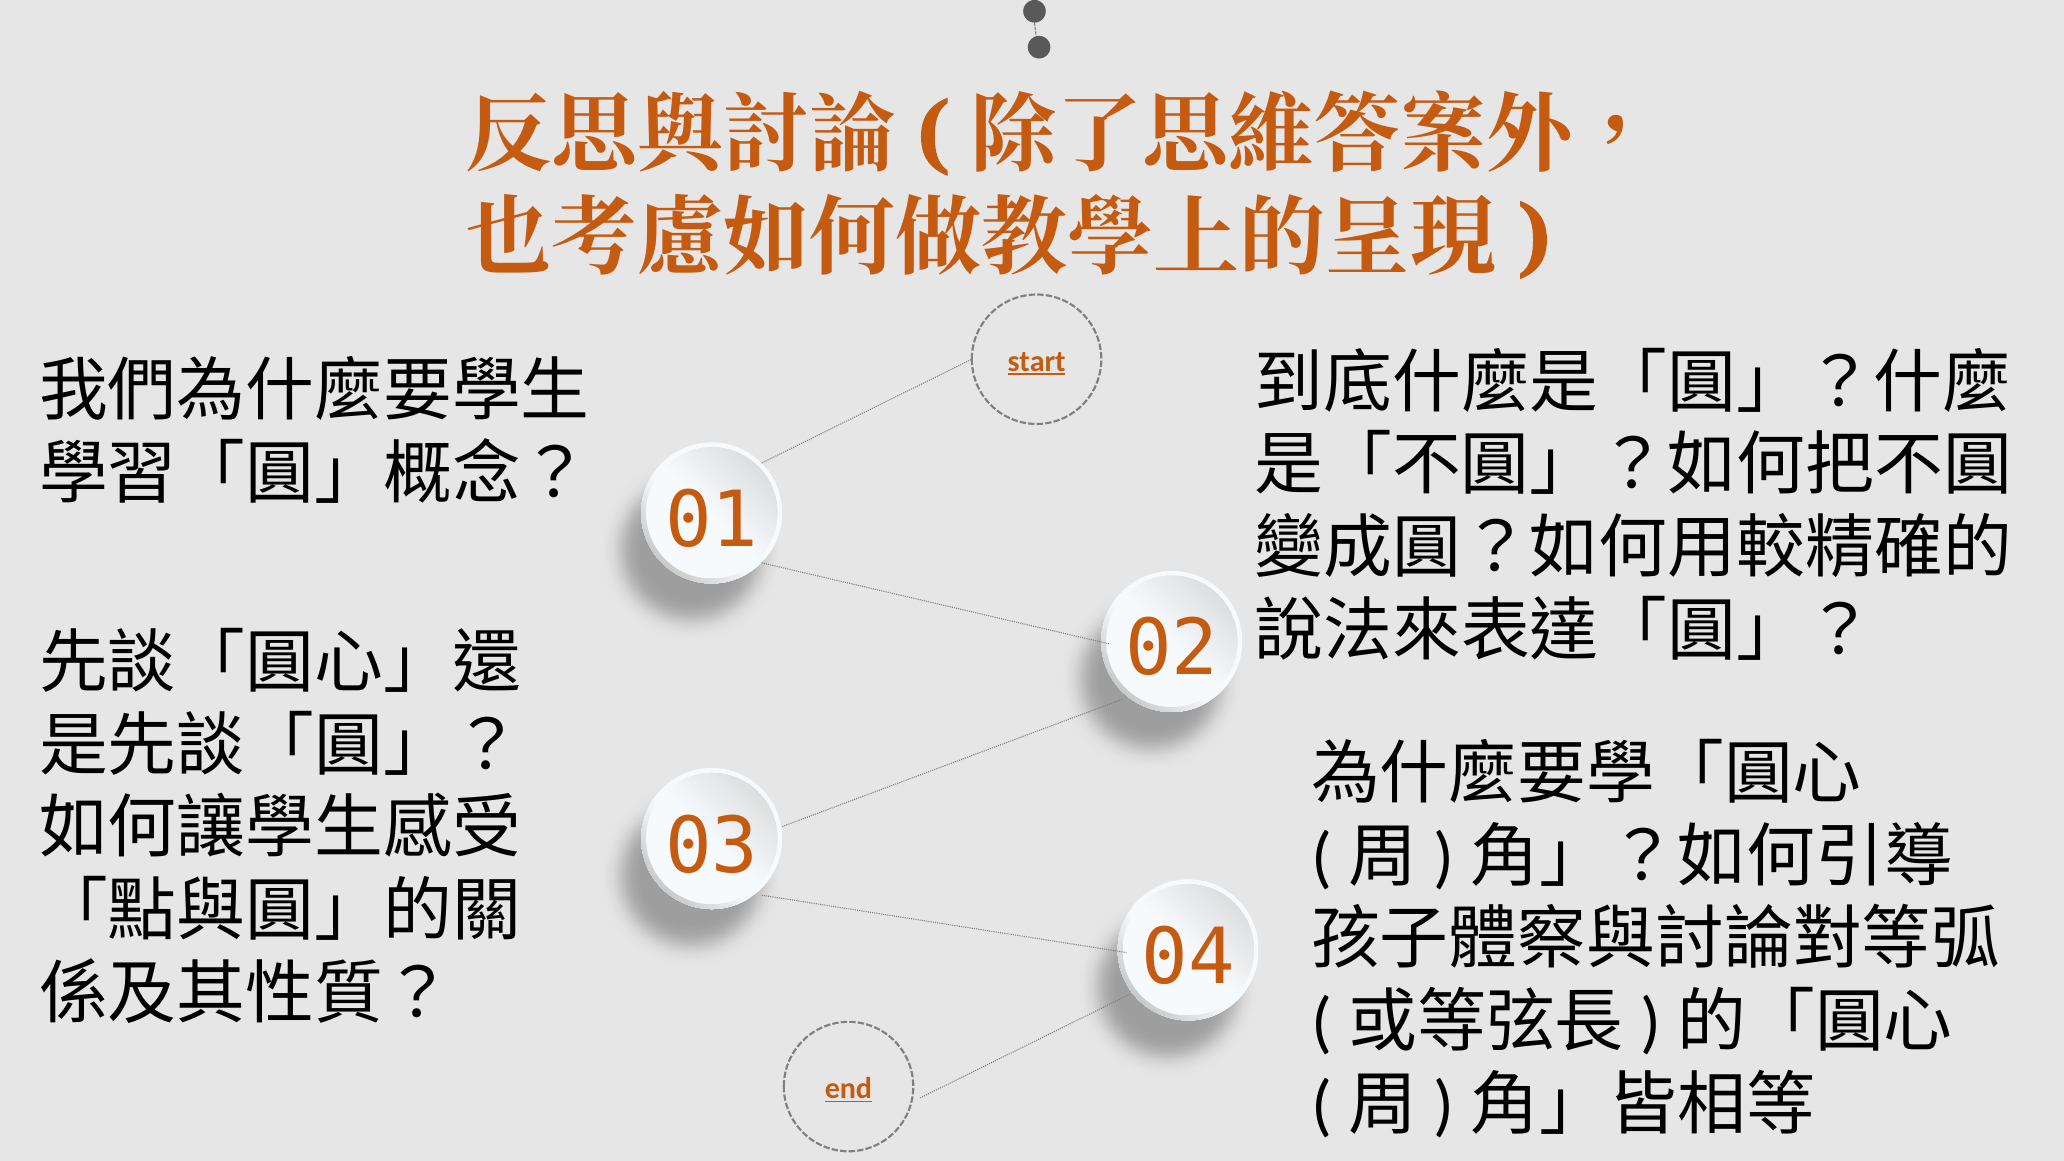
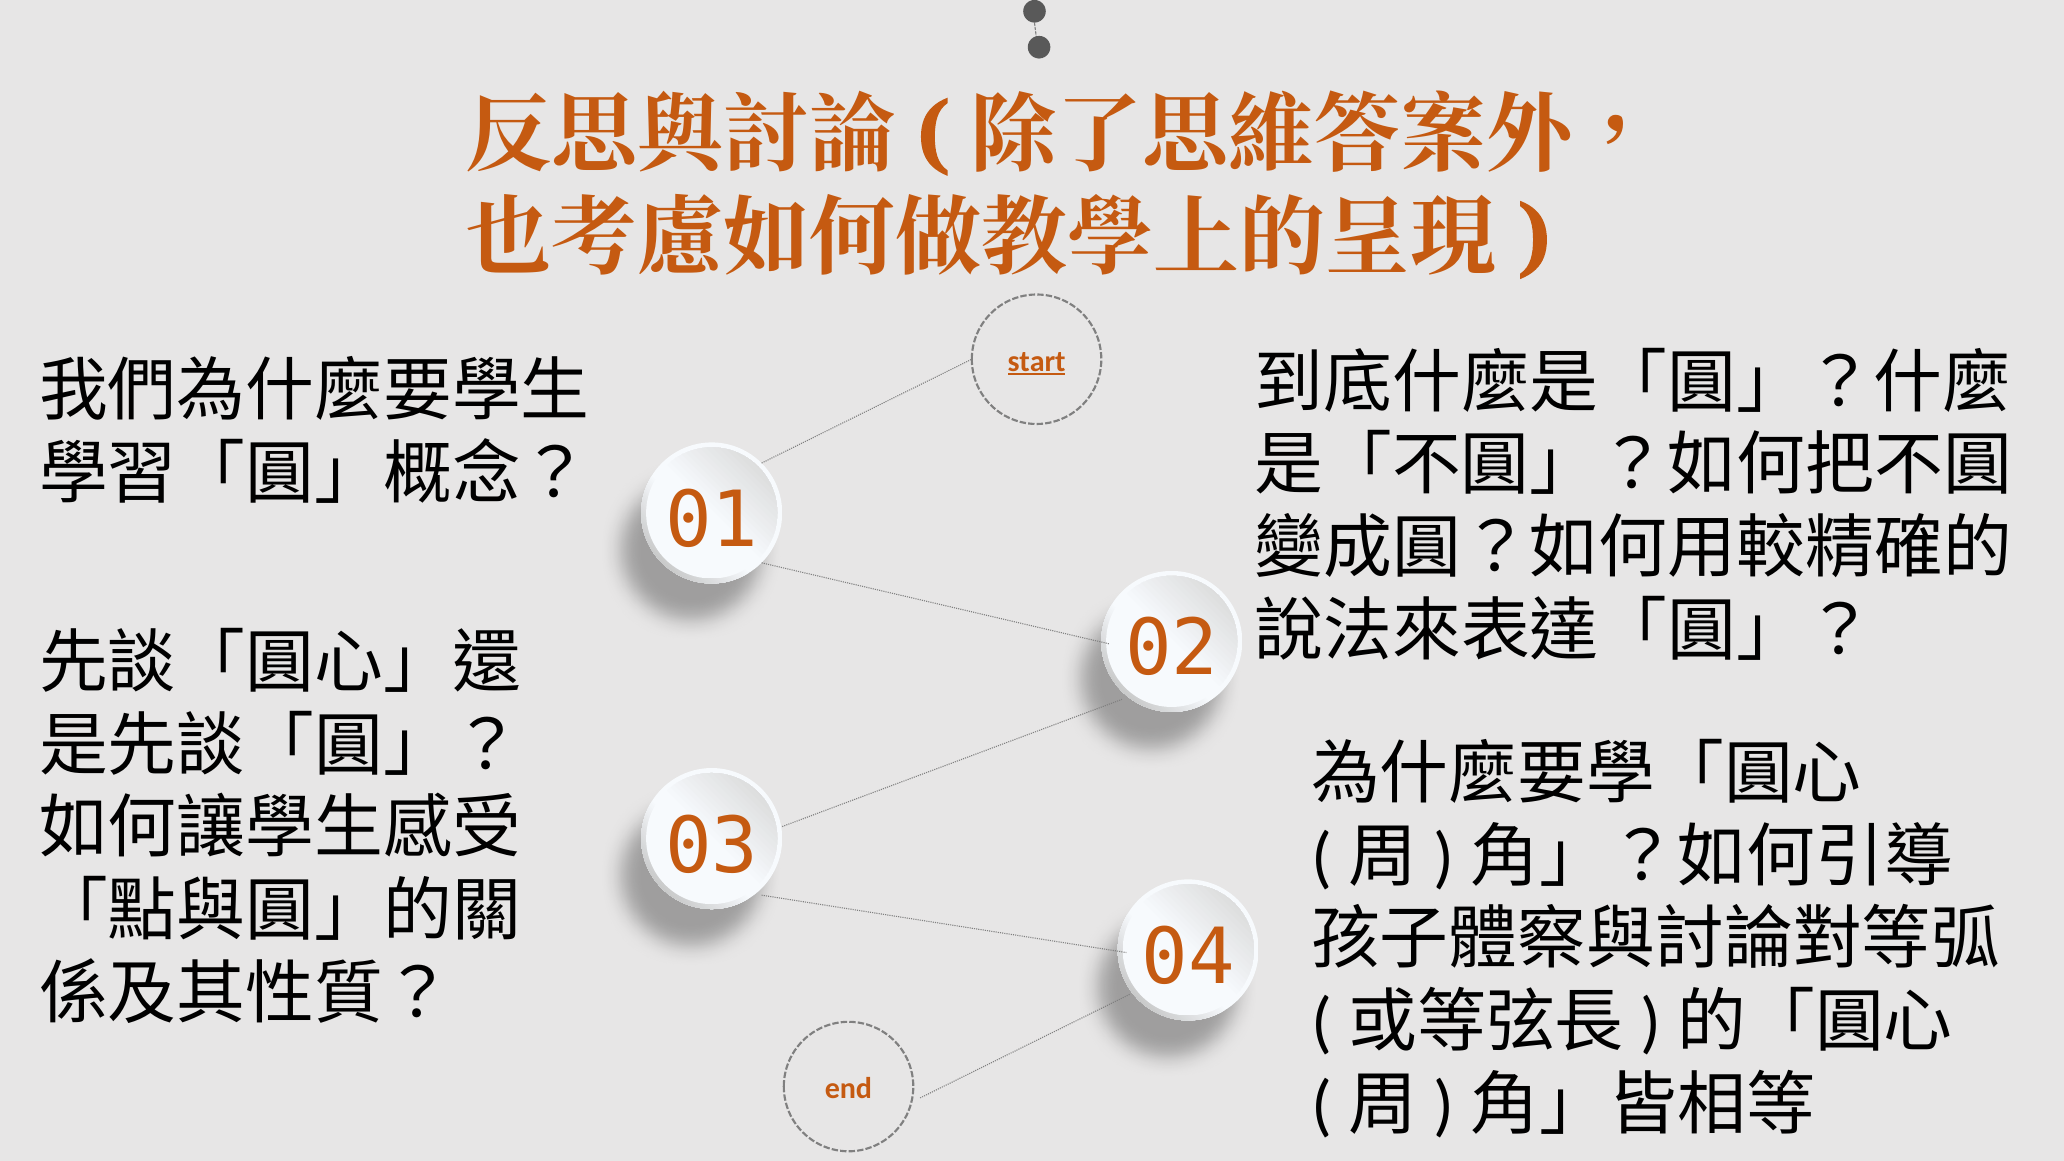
end underline: present -> none
